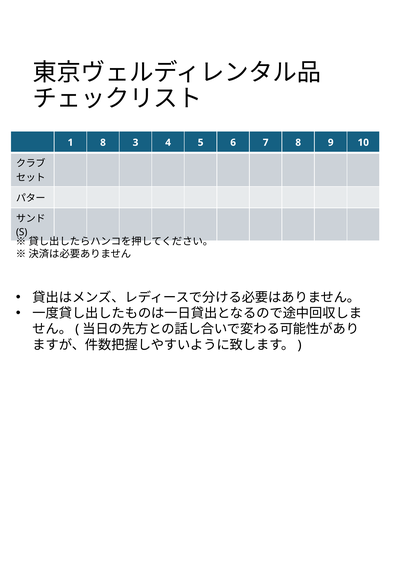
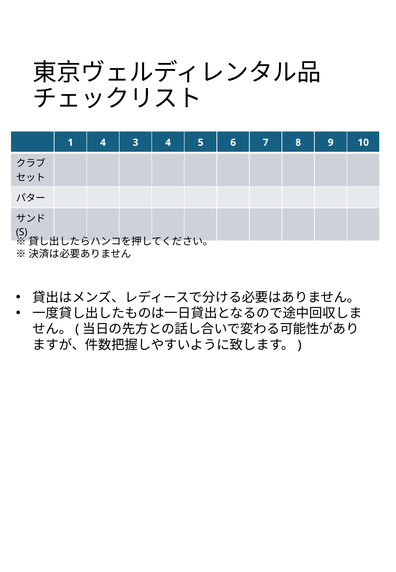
1 8: 8 -> 4
